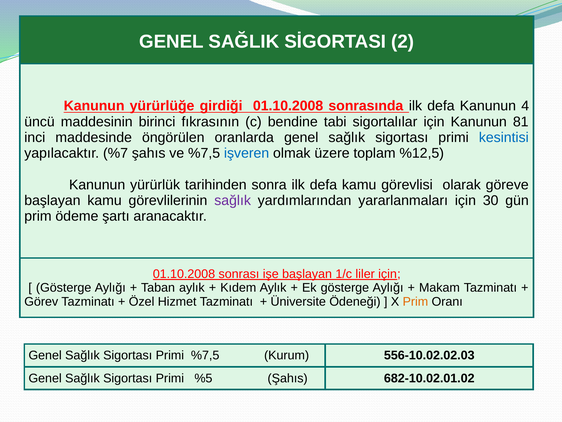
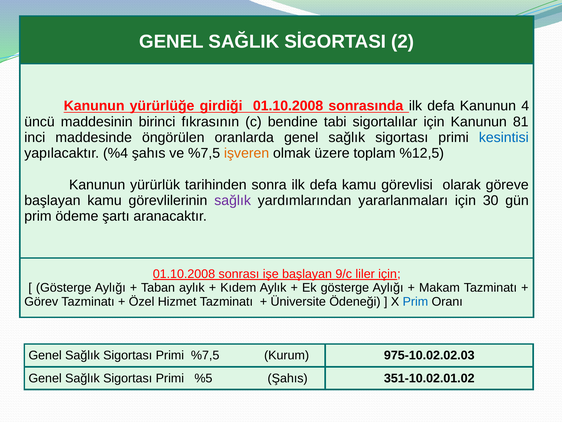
%7: %7 -> %4
işveren colour: blue -> orange
1/c: 1/c -> 9/c
Prim at (415, 301) colour: orange -> blue
556-10.02.02.03: 556-10.02.02.03 -> 975-10.02.02.03
682-10.02.01.02: 682-10.02.01.02 -> 351-10.02.01.02
